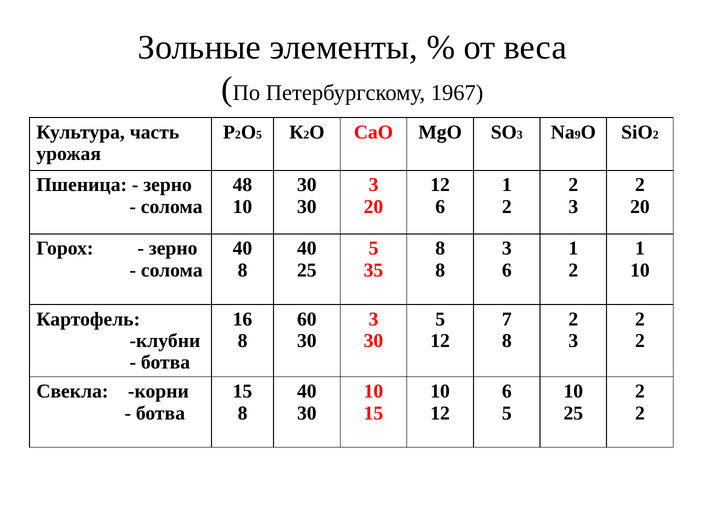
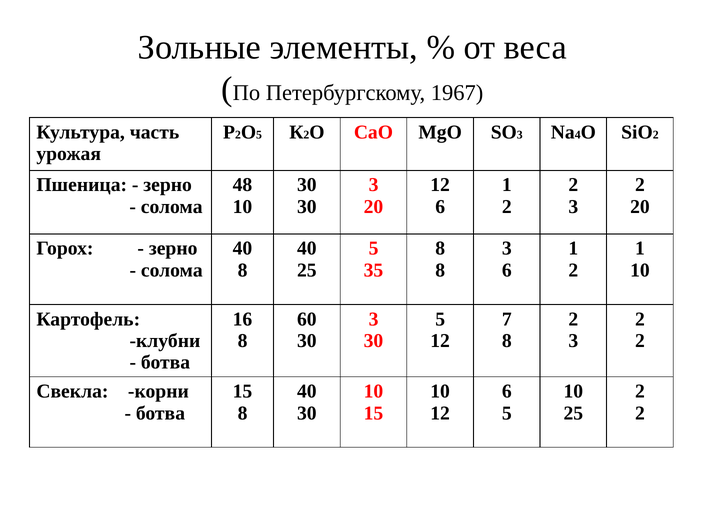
9: 9 -> 4
